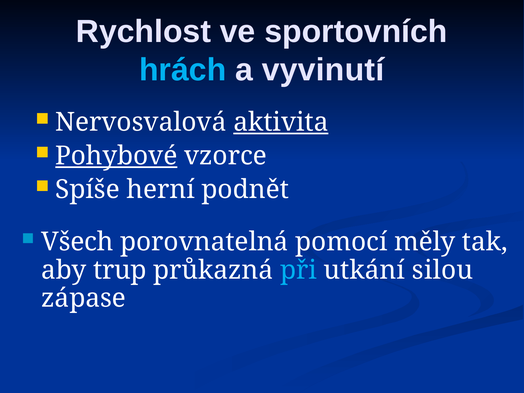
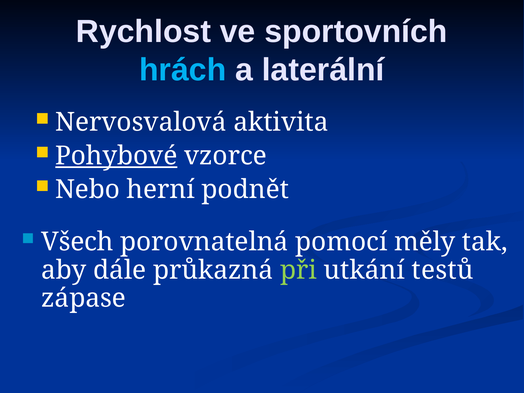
vyvinutí: vyvinutí -> laterální
aktivita underline: present -> none
Spíše: Spíše -> Nebo
trup: trup -> dále
při colour: light blue -> light green
silou: silou -> testů
